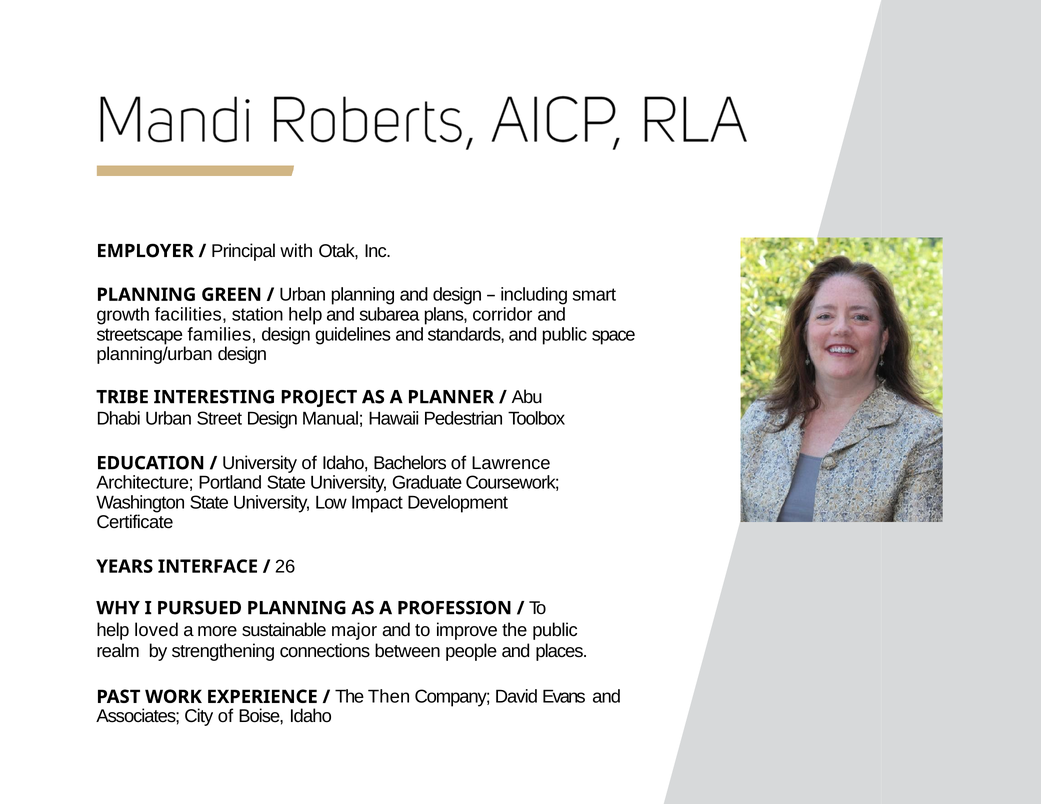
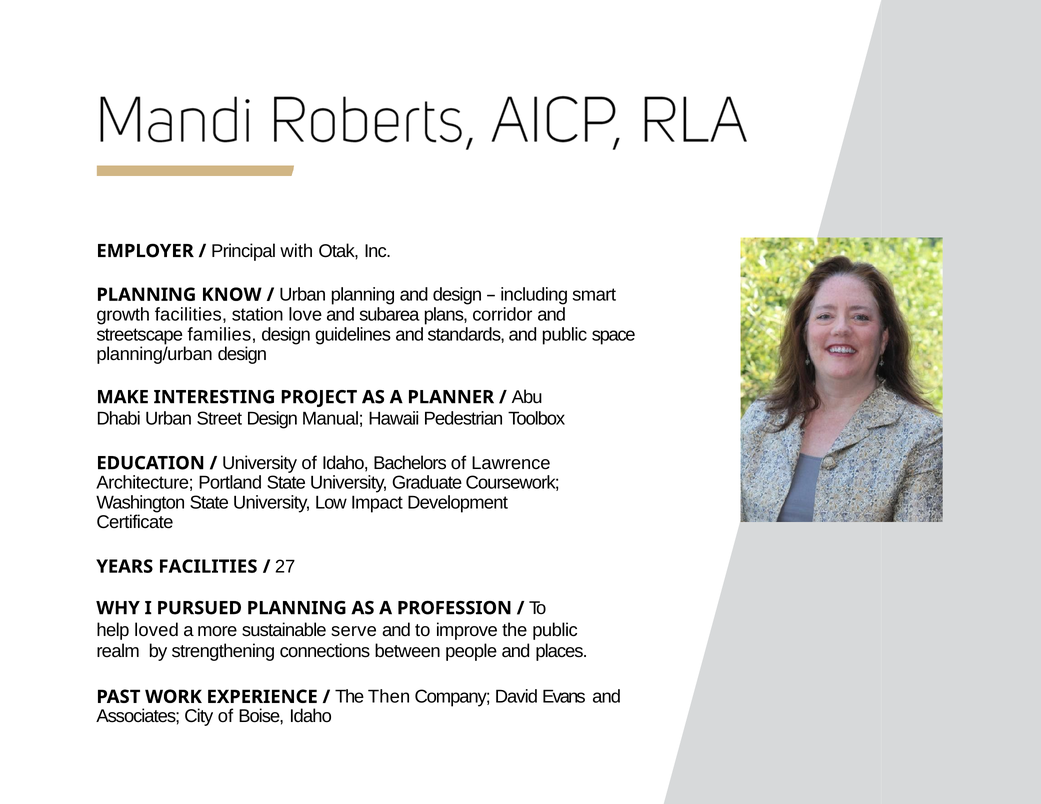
GREEN: GREEN -> KNOW
station help: help -> love
TRIBE: TRIBE -> MAKE
YEARS INTERFACE: INTERFACE -> FACILITIES
26: 26 -> 27
major: major -> serve
